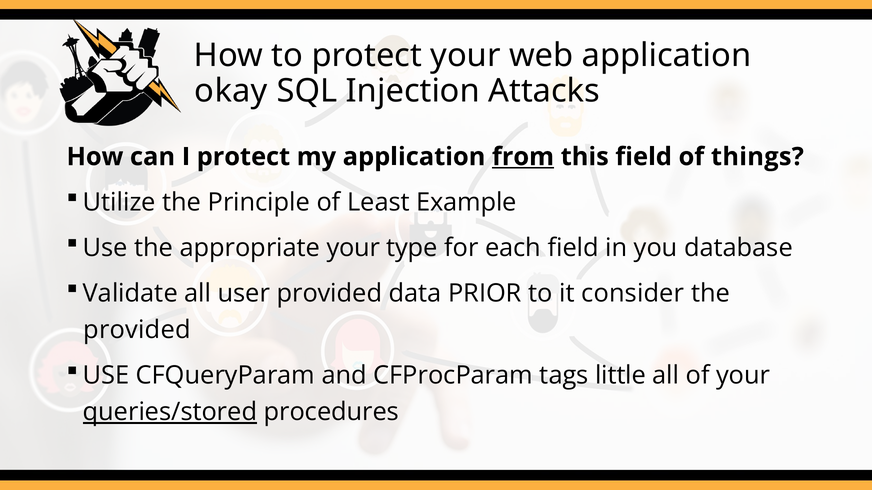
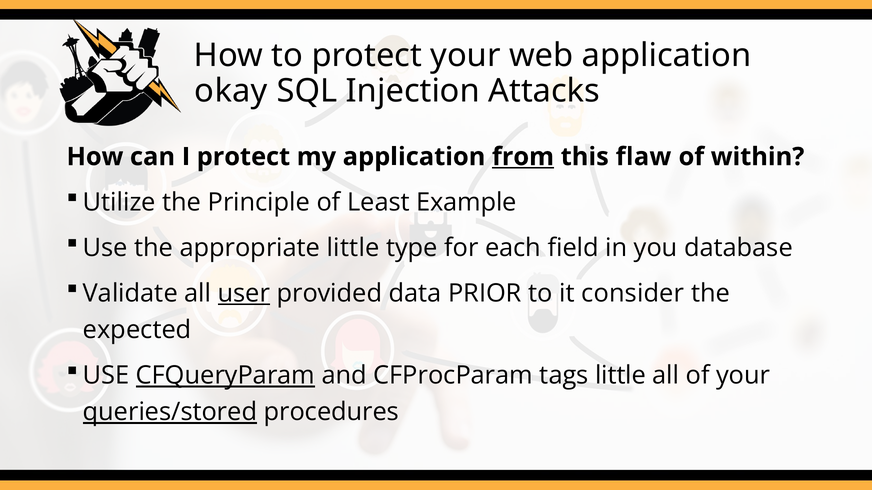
this field: field -> flaw
things: things -> within
appropriate your: your -> little
user underline: none -> present
provided at (137, 330): provided -> expected
CFQueryParam underline: none -> present
